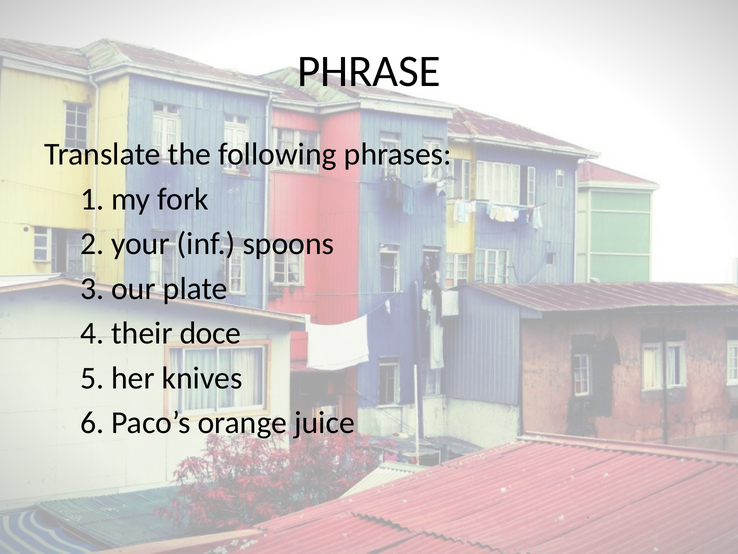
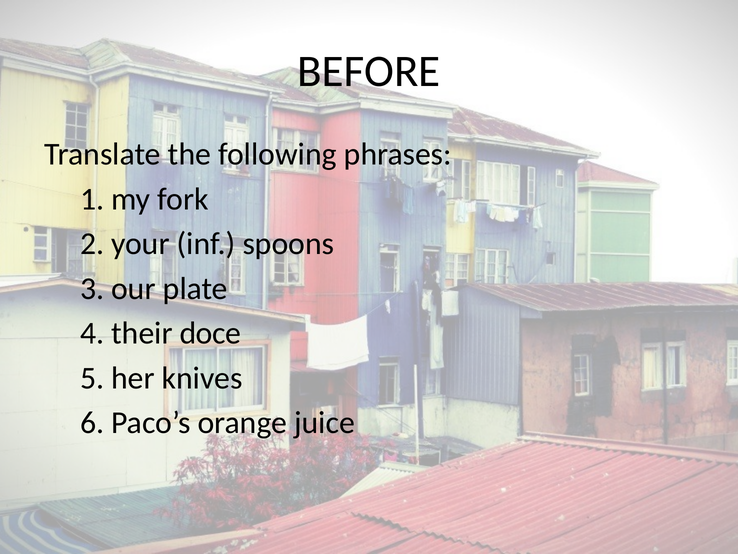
PHRASE: PHRASE -> BEFORE
